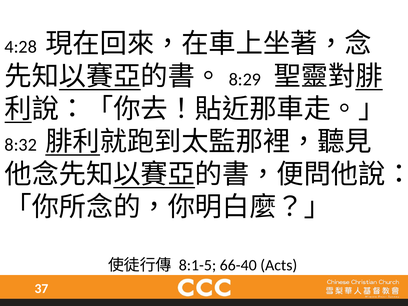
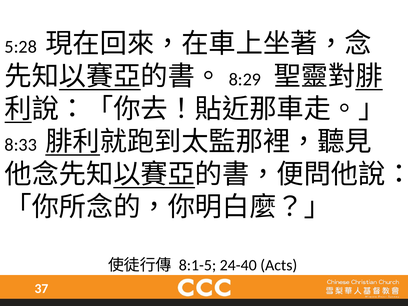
4:28: 4:28 -> 5:28
8:32: 8:32 -> 8:33
66-40: 66-40 -> 24-40
